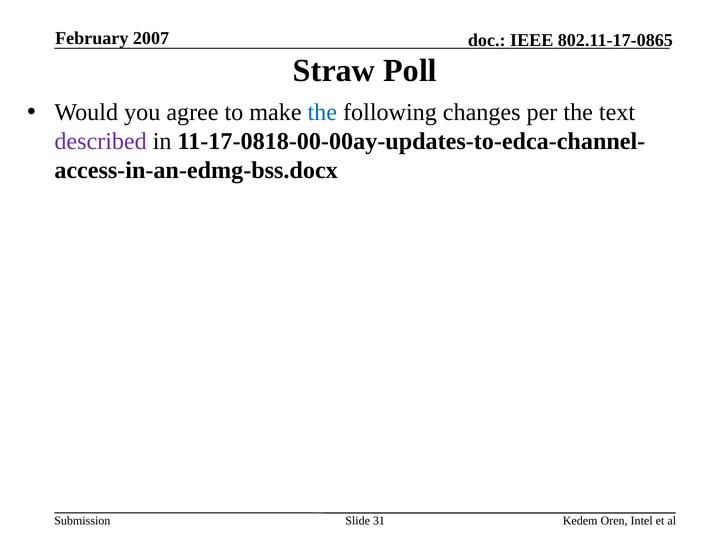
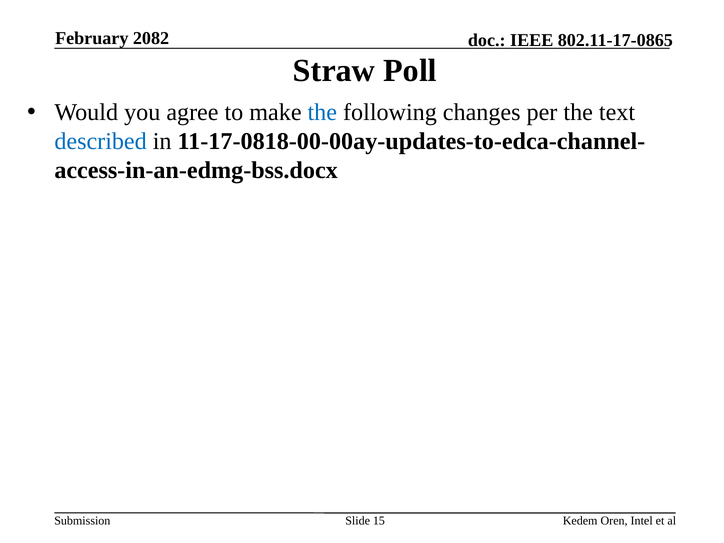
2007: 2007 -> 2082
described colour: purple -> blue
31: 31 -> 15
